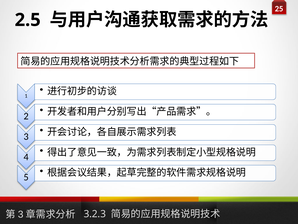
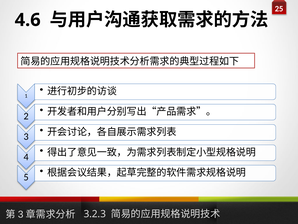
2.5: 2.5 -> 4.6
